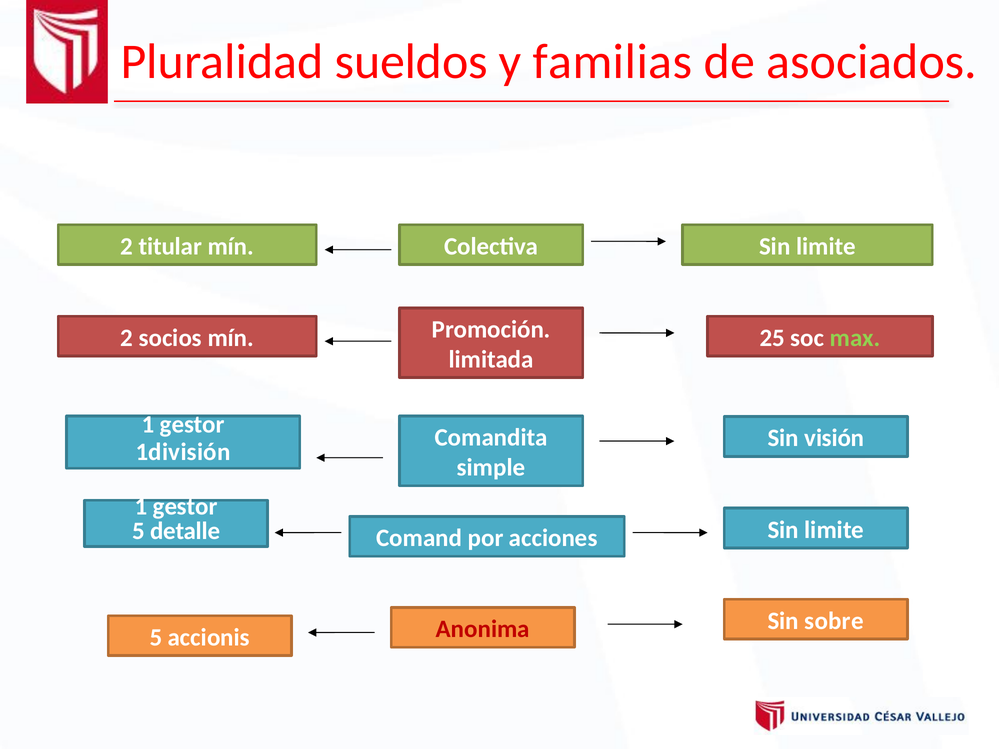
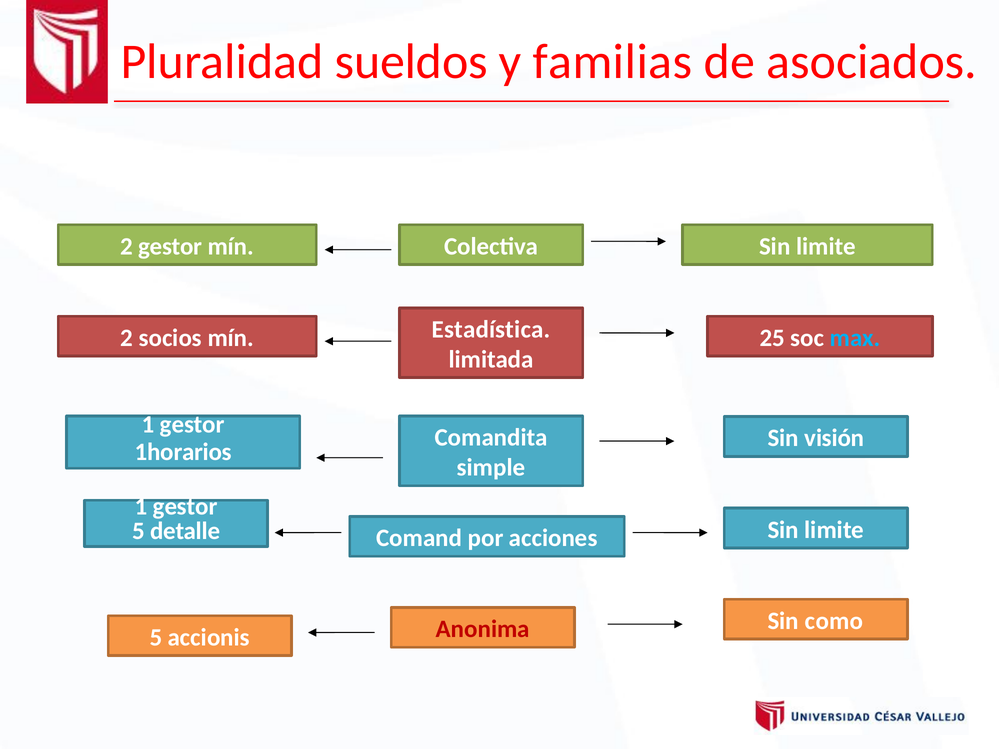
2 titular: titular -> gestor
Promoción: Promoción -> Estadística
max colour: light green -> light blue
1división: 1división -> 1horarios
sobre: sobre -> como
